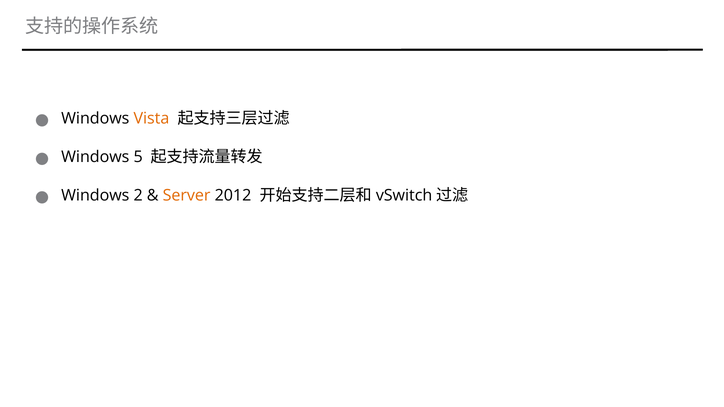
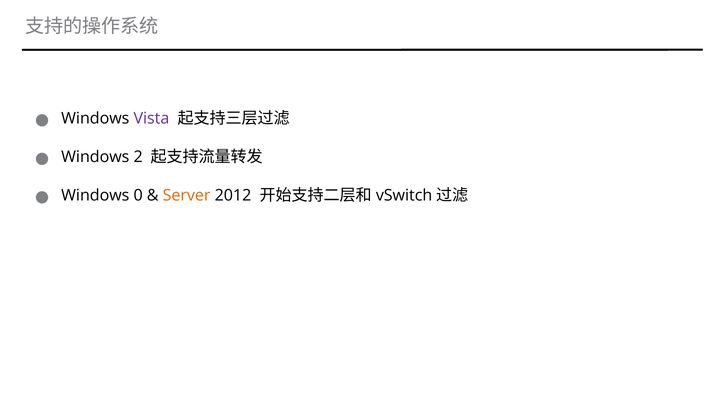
Vista colour: orange -> purple
5: 5 -> 2
2: 2 -> 0
